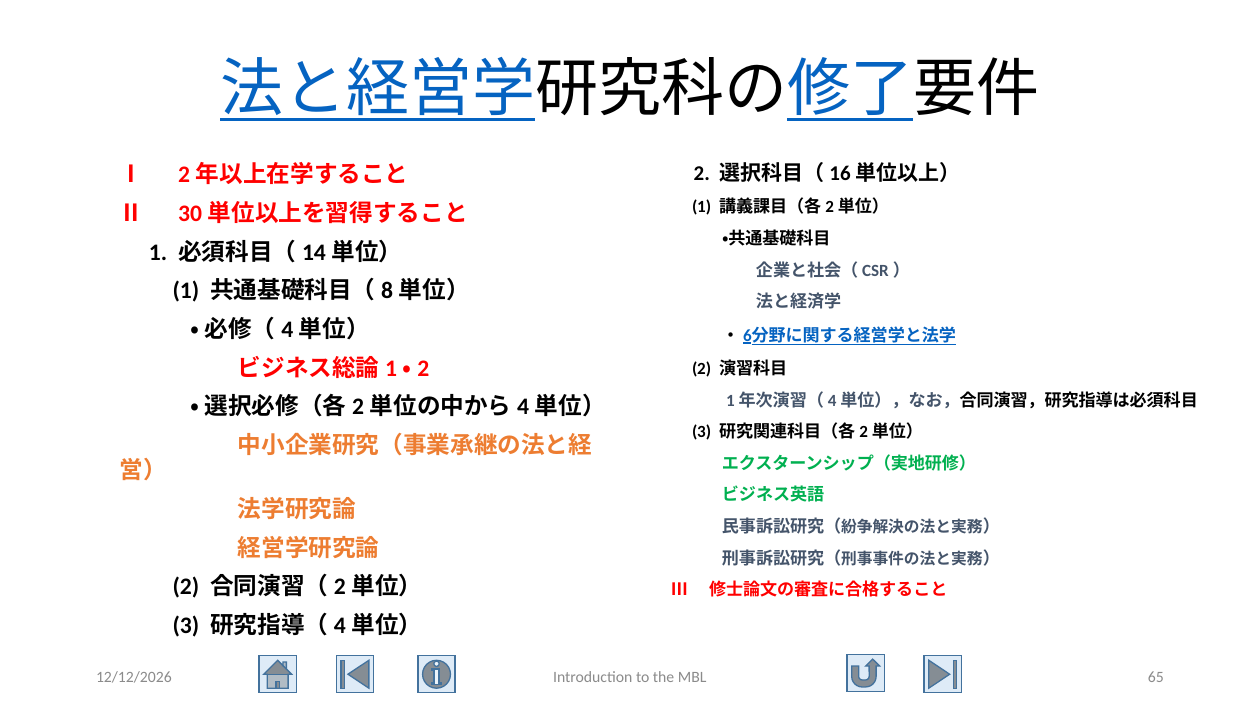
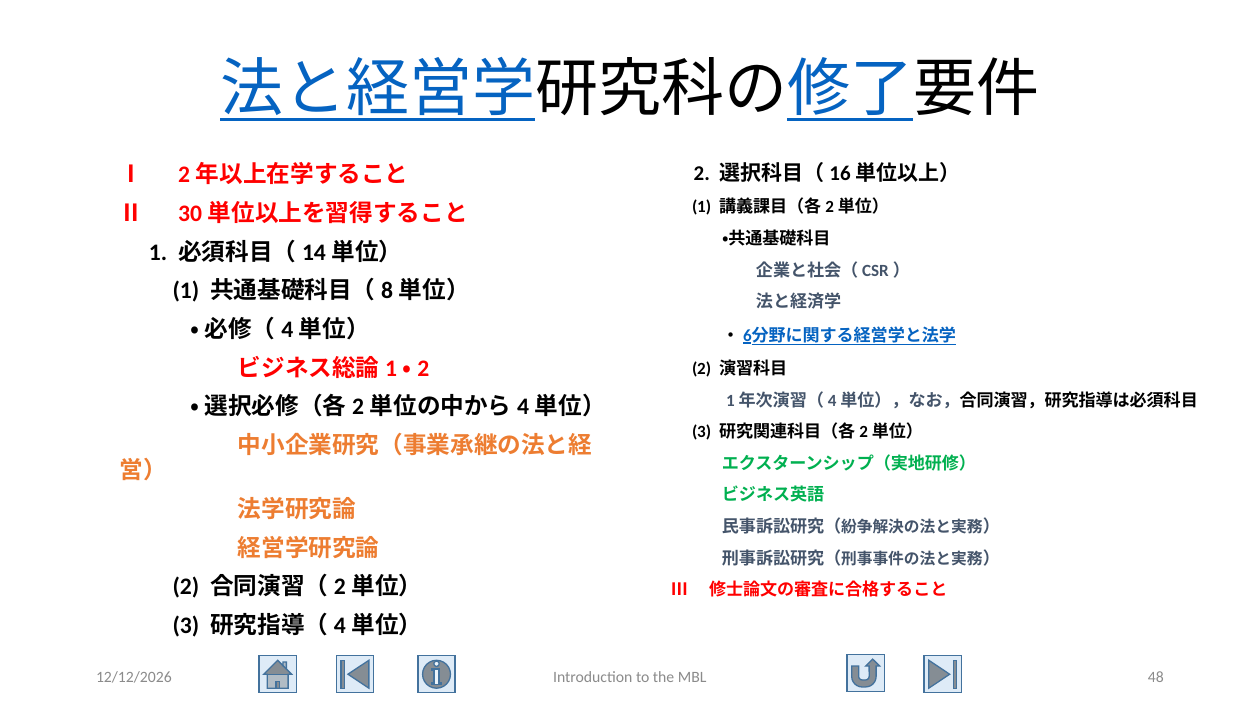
65: 65 -> 48
